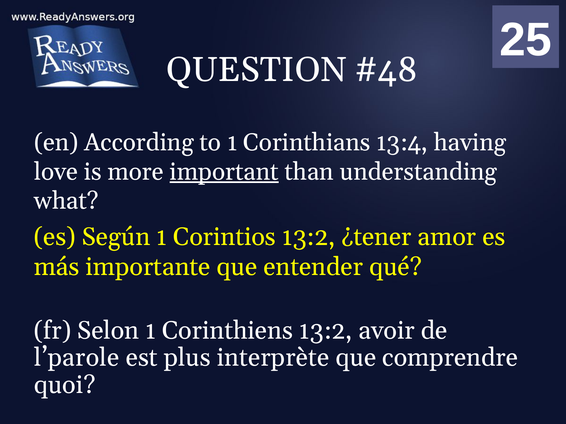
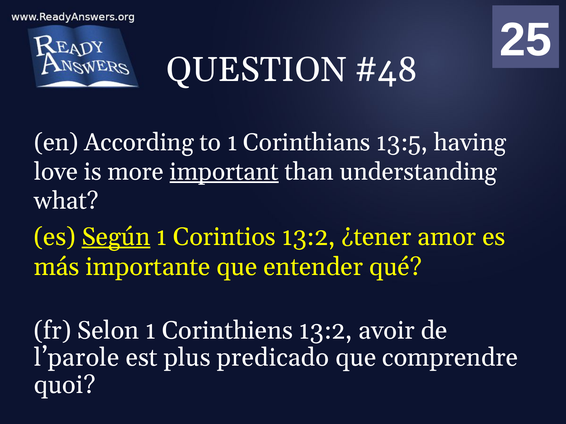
13:4: 13:4 -> 13:5
Según underline: none -> present
interprète: interprète -> predicado
